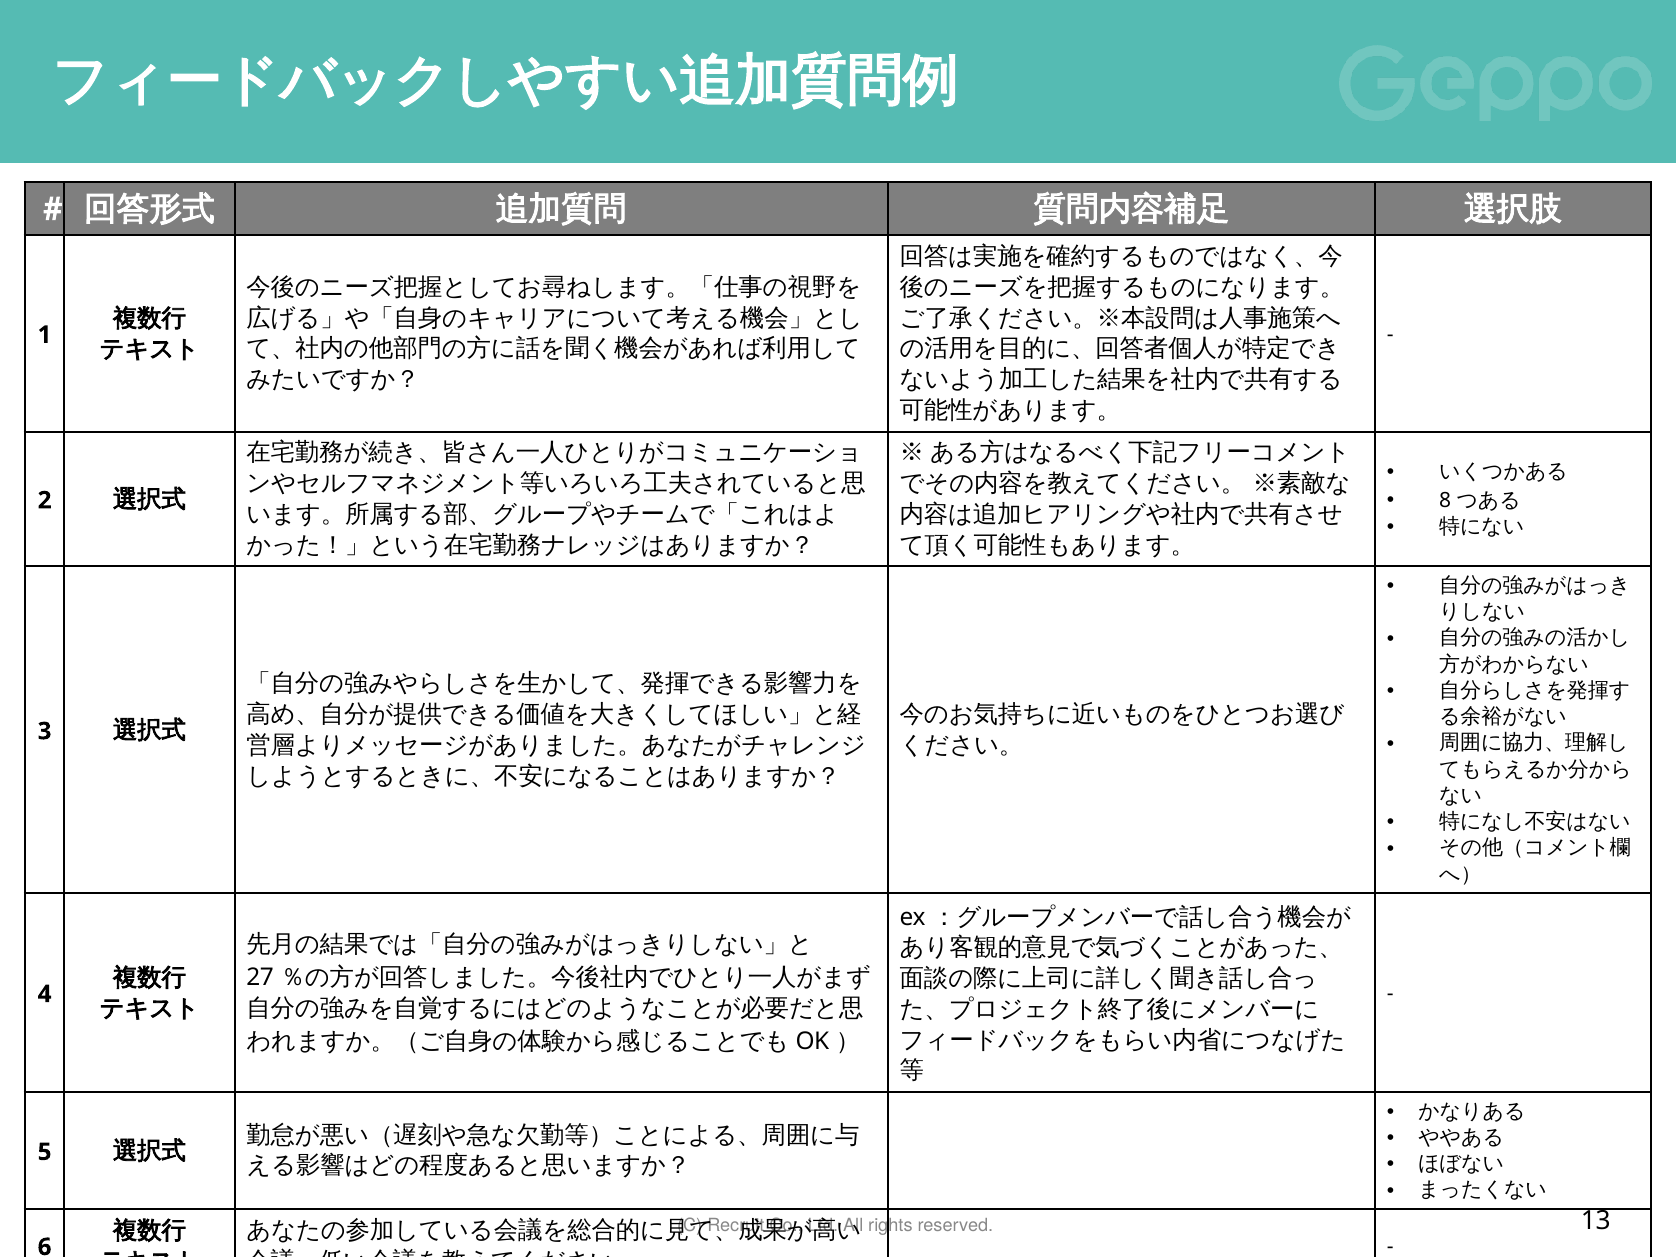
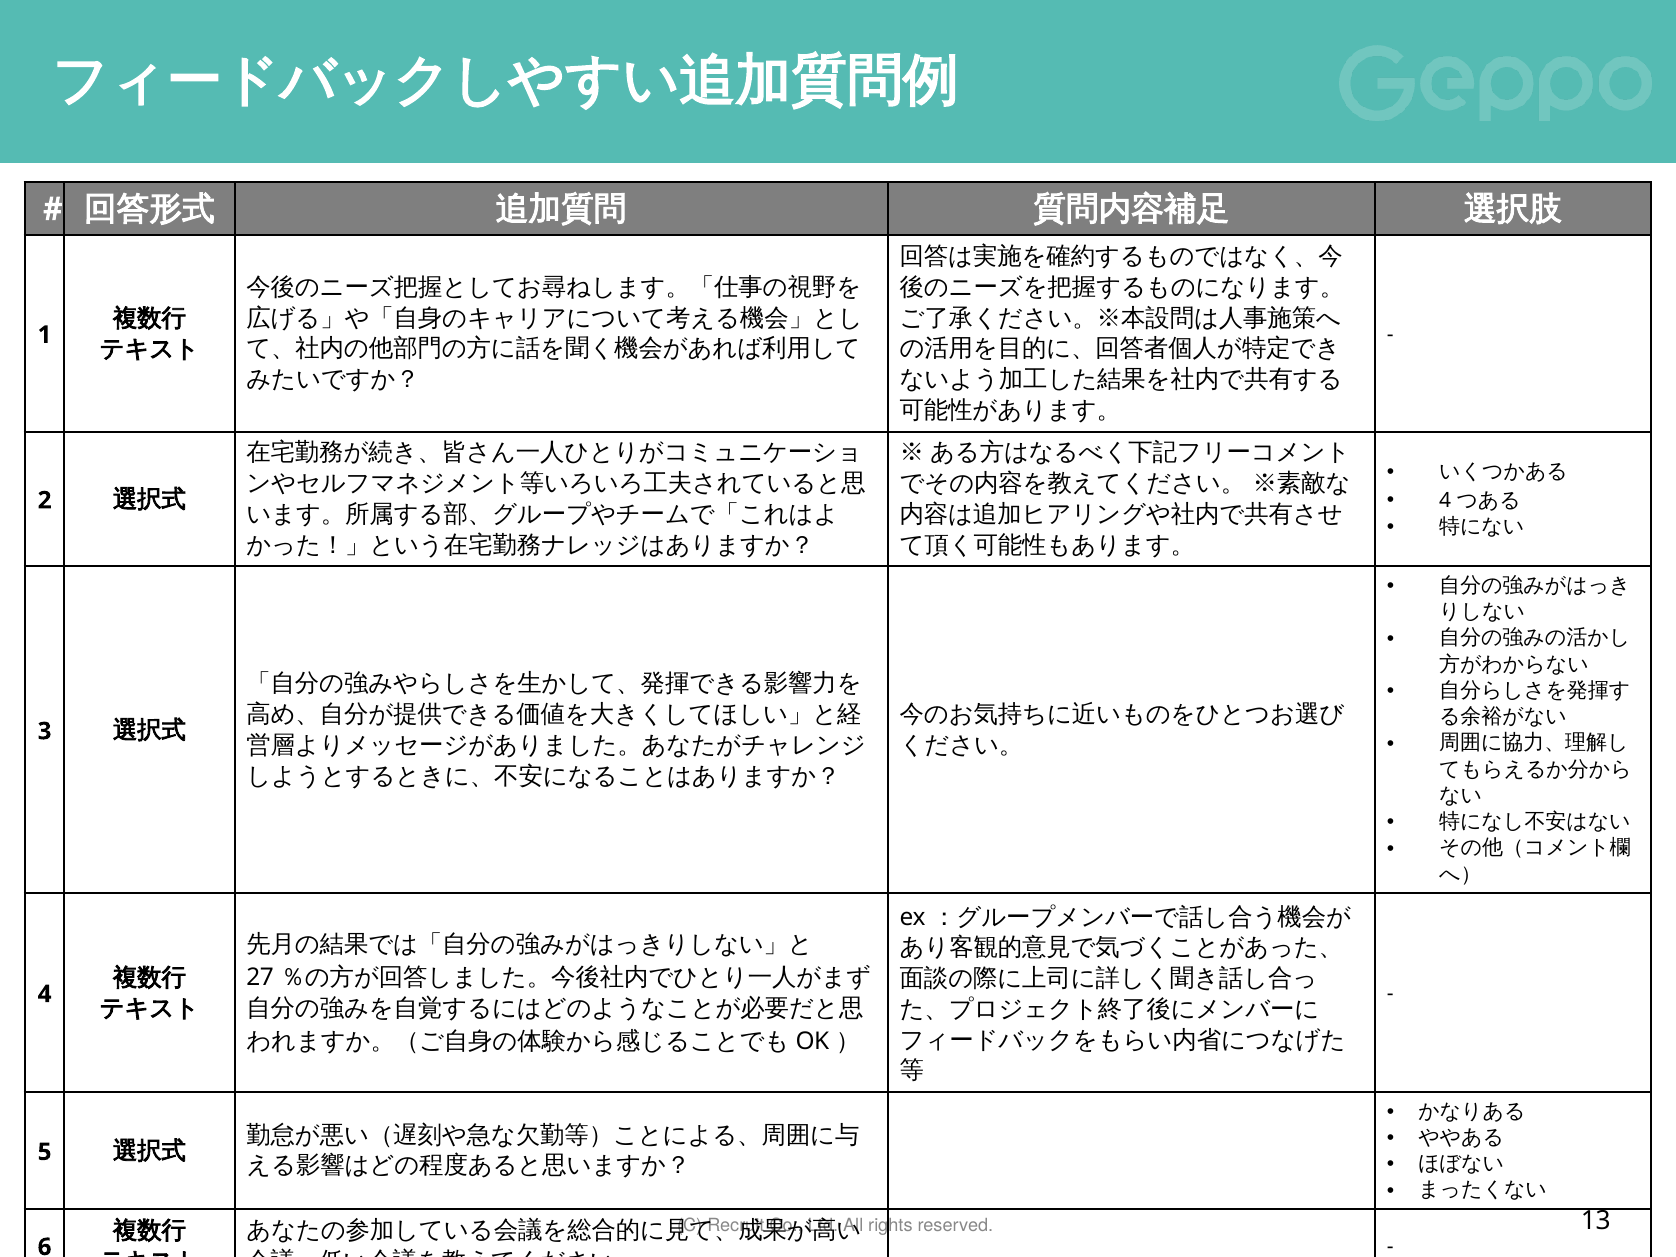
8 at (1445, 500): 8 -> 4
